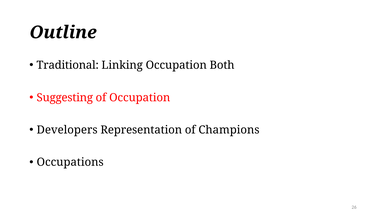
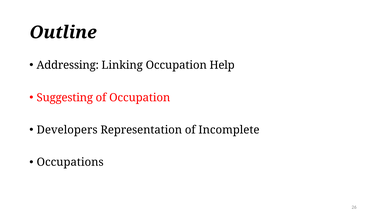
Traditional: Traditional -> Addressing
Both: Both -> Help
Champions: Champions -> Incomplete
